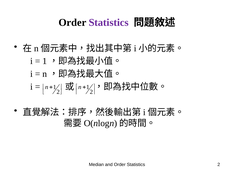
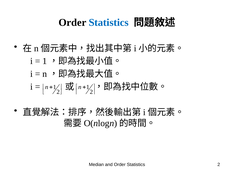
Statistics at (109, 22) colour: purple -> blue
